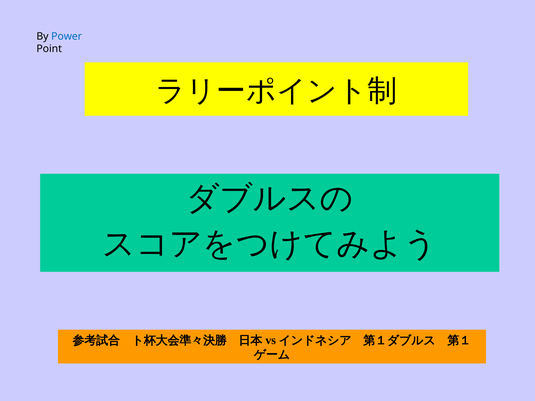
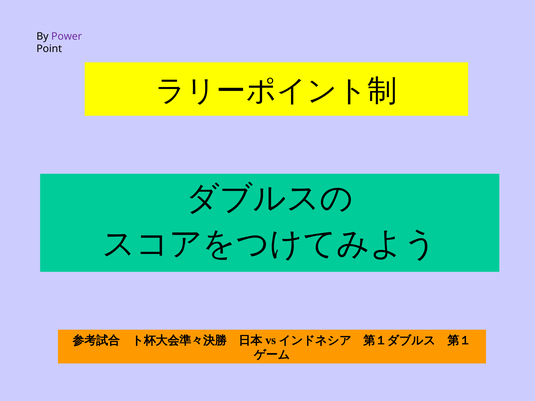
Power colour: blue -> purple
